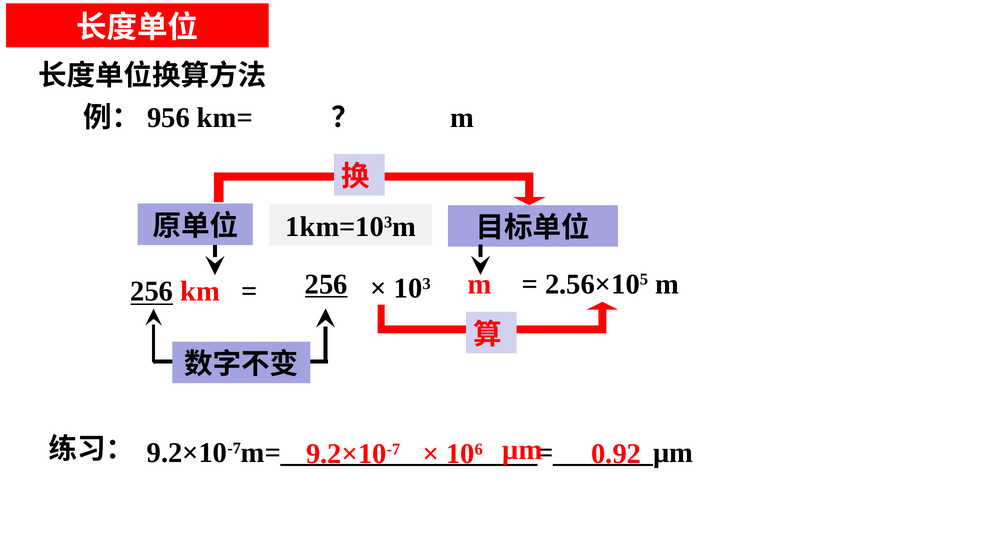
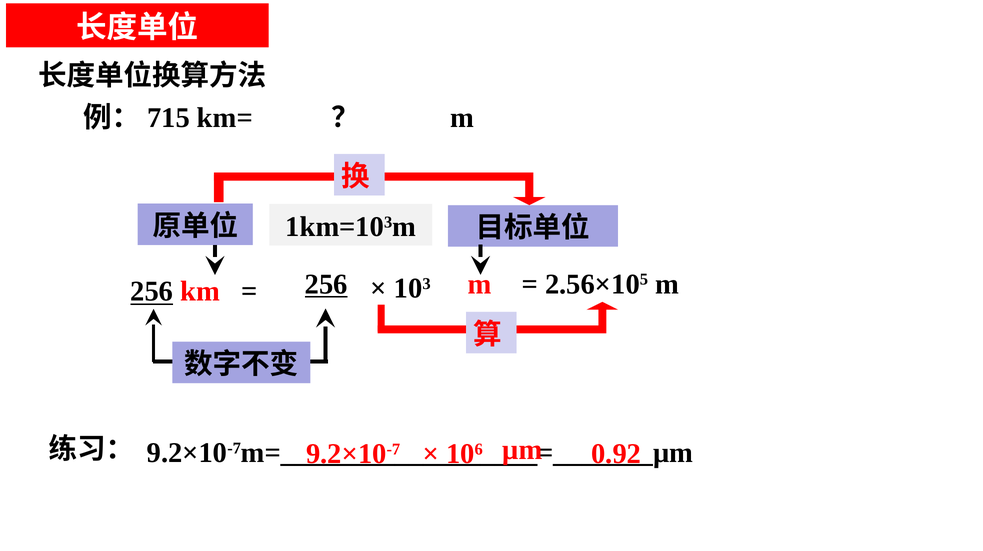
956: 956 -> 715
